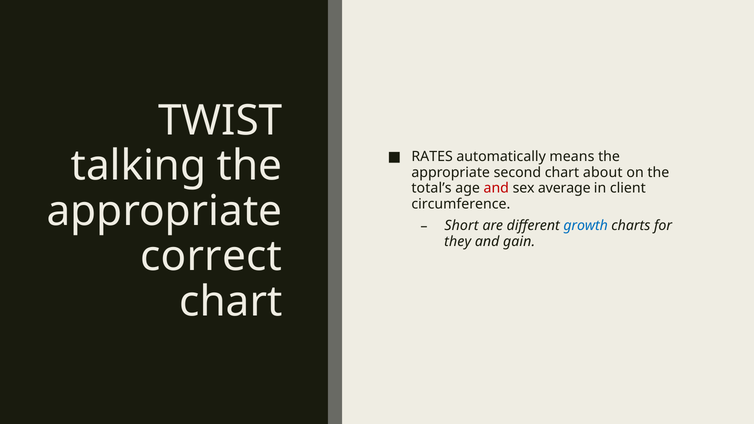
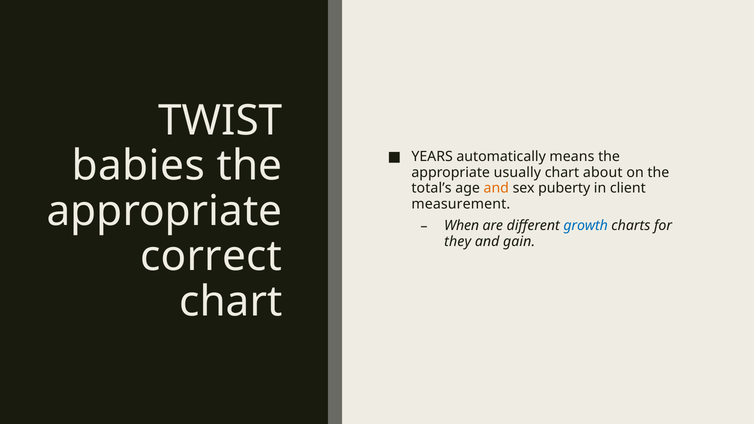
RATES: RATES -> YEARS
talking: talking -> babies
second: second -> usually
and at (496, 188) colour: red -> orange
average: average -> puberty
circumference: circumference -> measurement
Short: Short -> When
